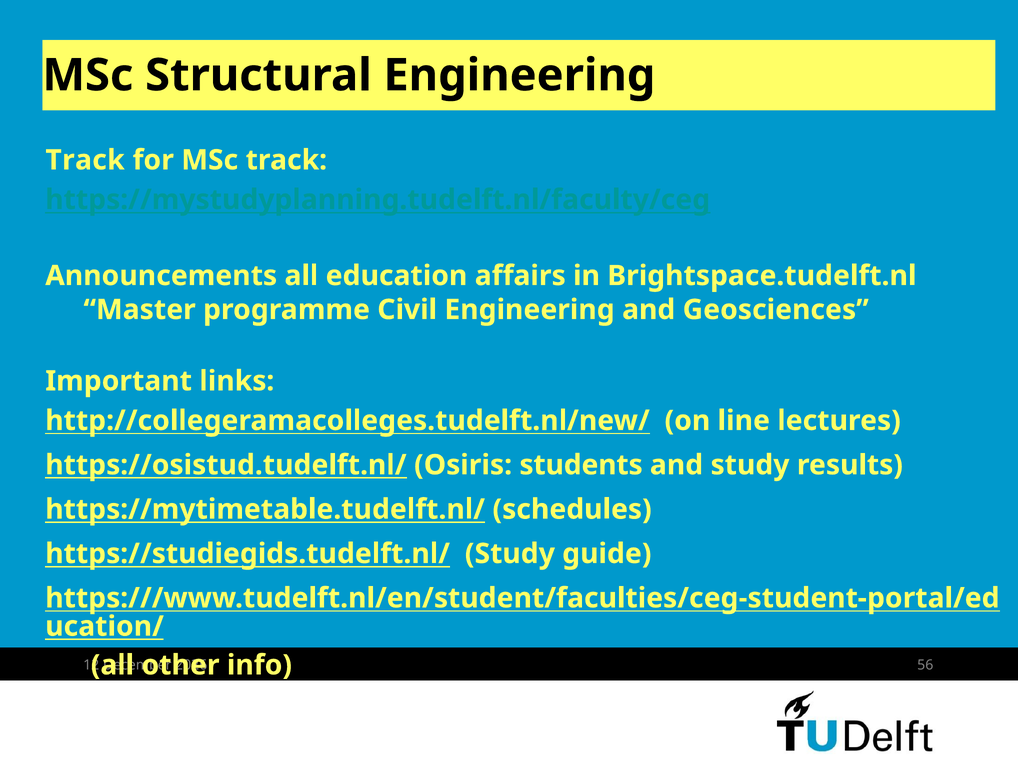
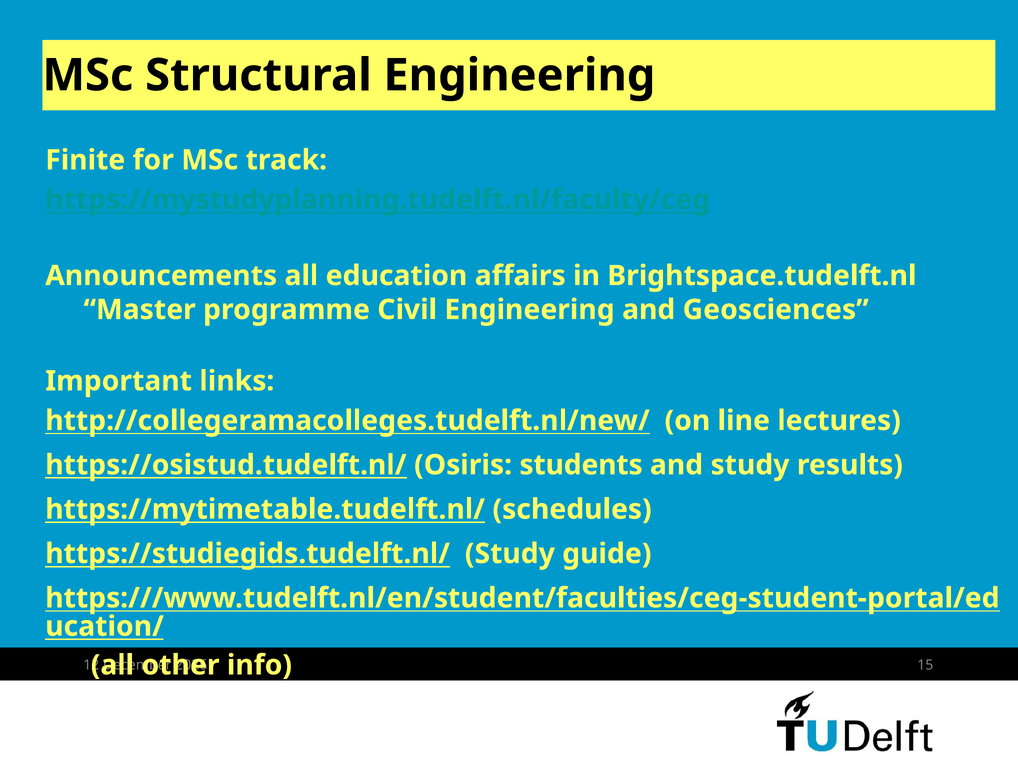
Track at (85, 160): Track -> Finite
56: 56 -> 15
